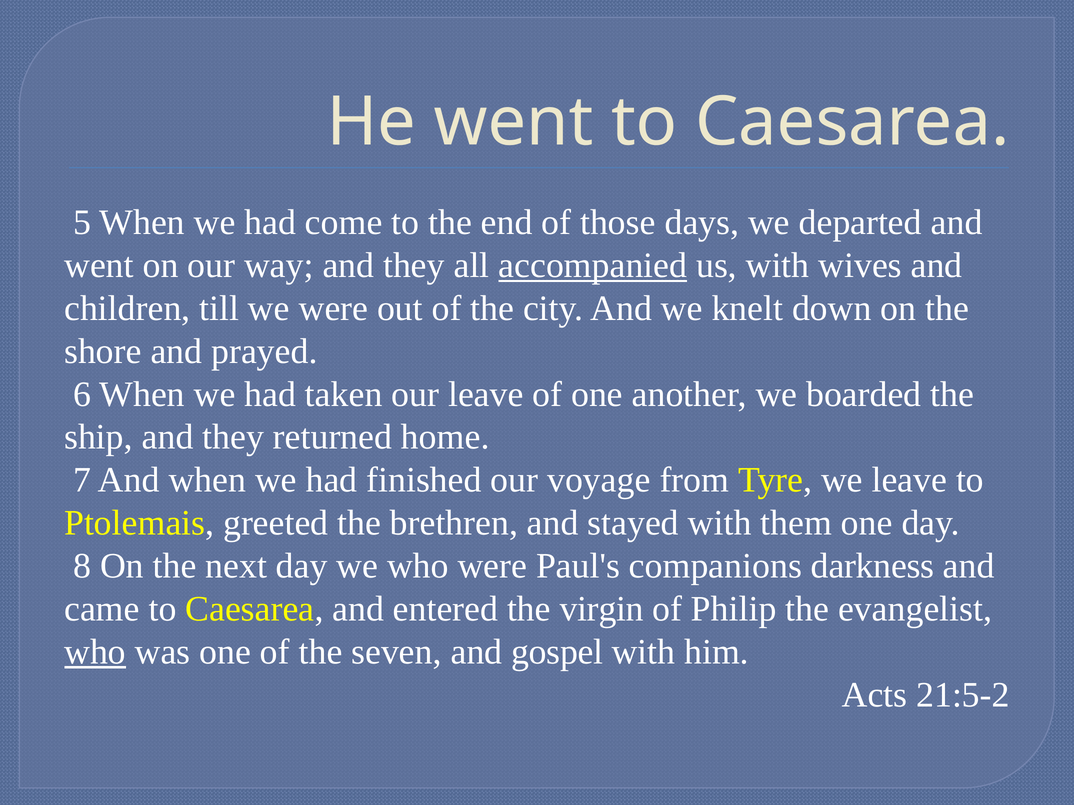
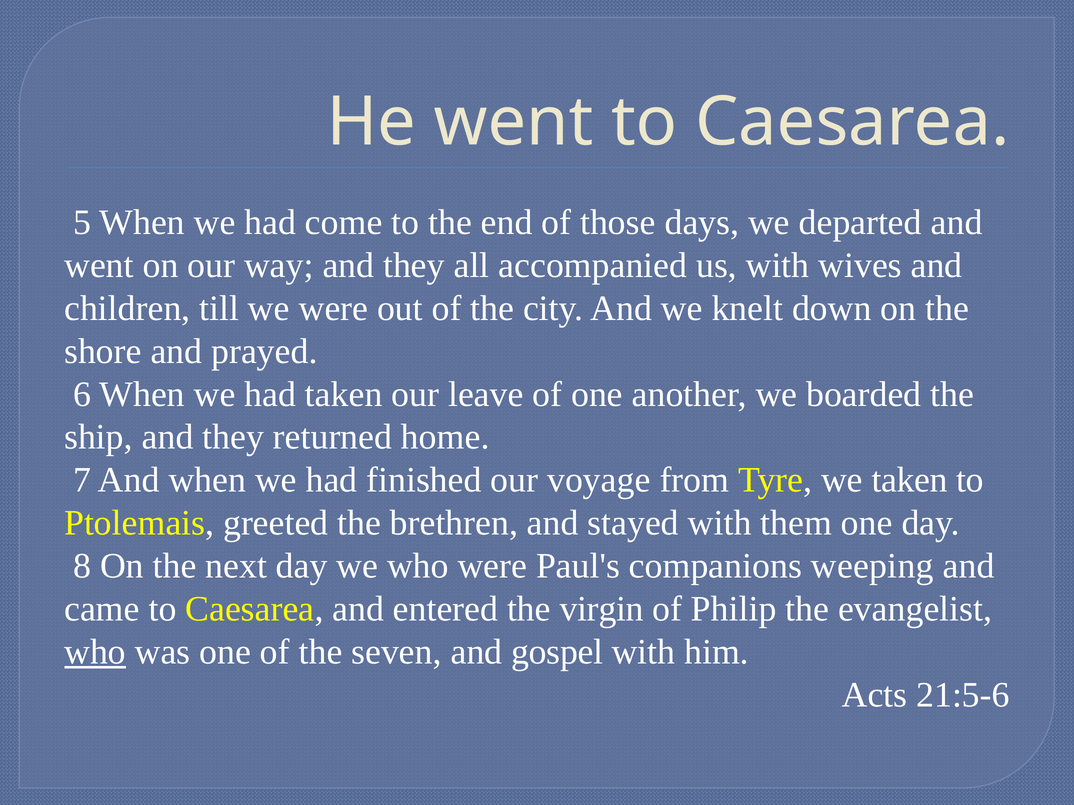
accompanied underline: present -> none
we leave: leave -> taken
darkness: darkness -> weeping
21:5-2: 21:5-2 -> 21:5-6
